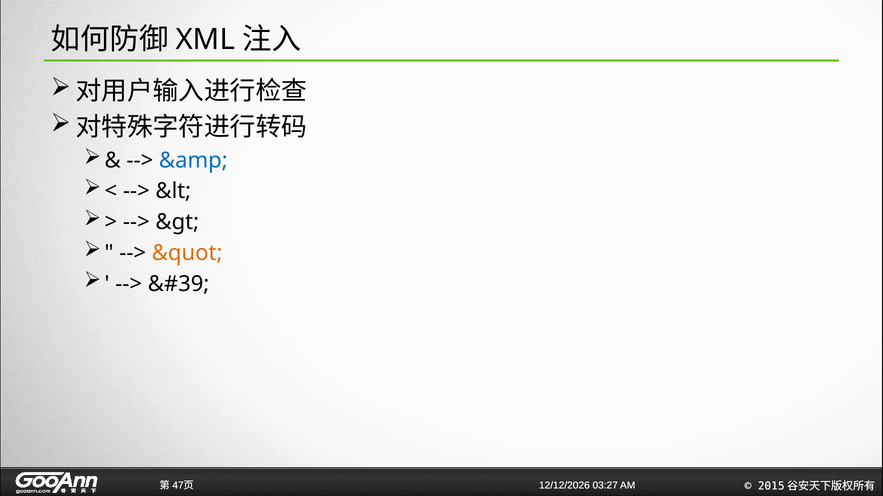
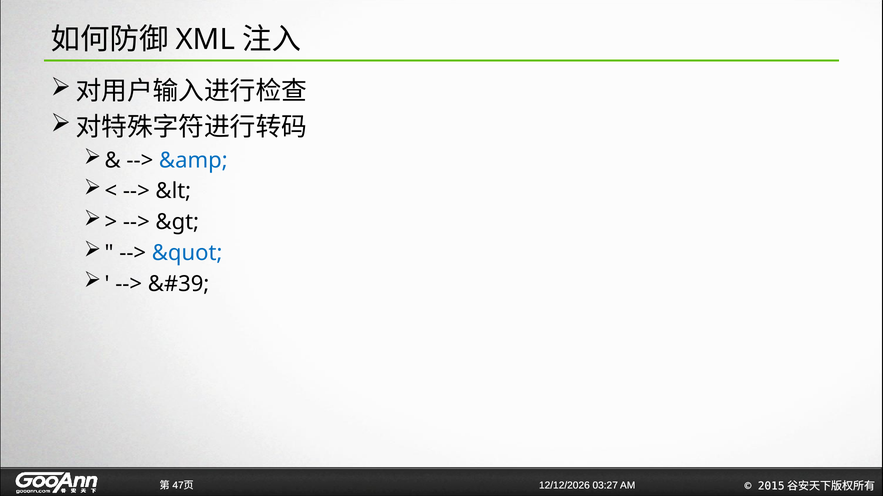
&quot colour: orange -> blue
